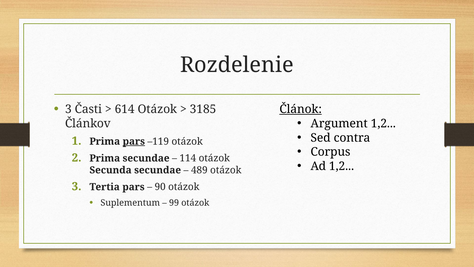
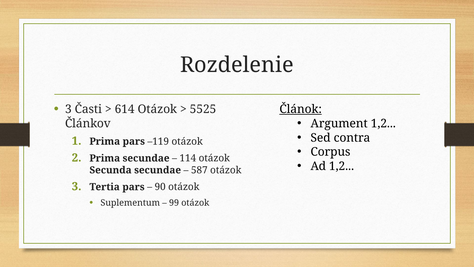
3185: 3185 -> 5525
pars at (134, 141) underline: present -> none
489: 489 -> 587
